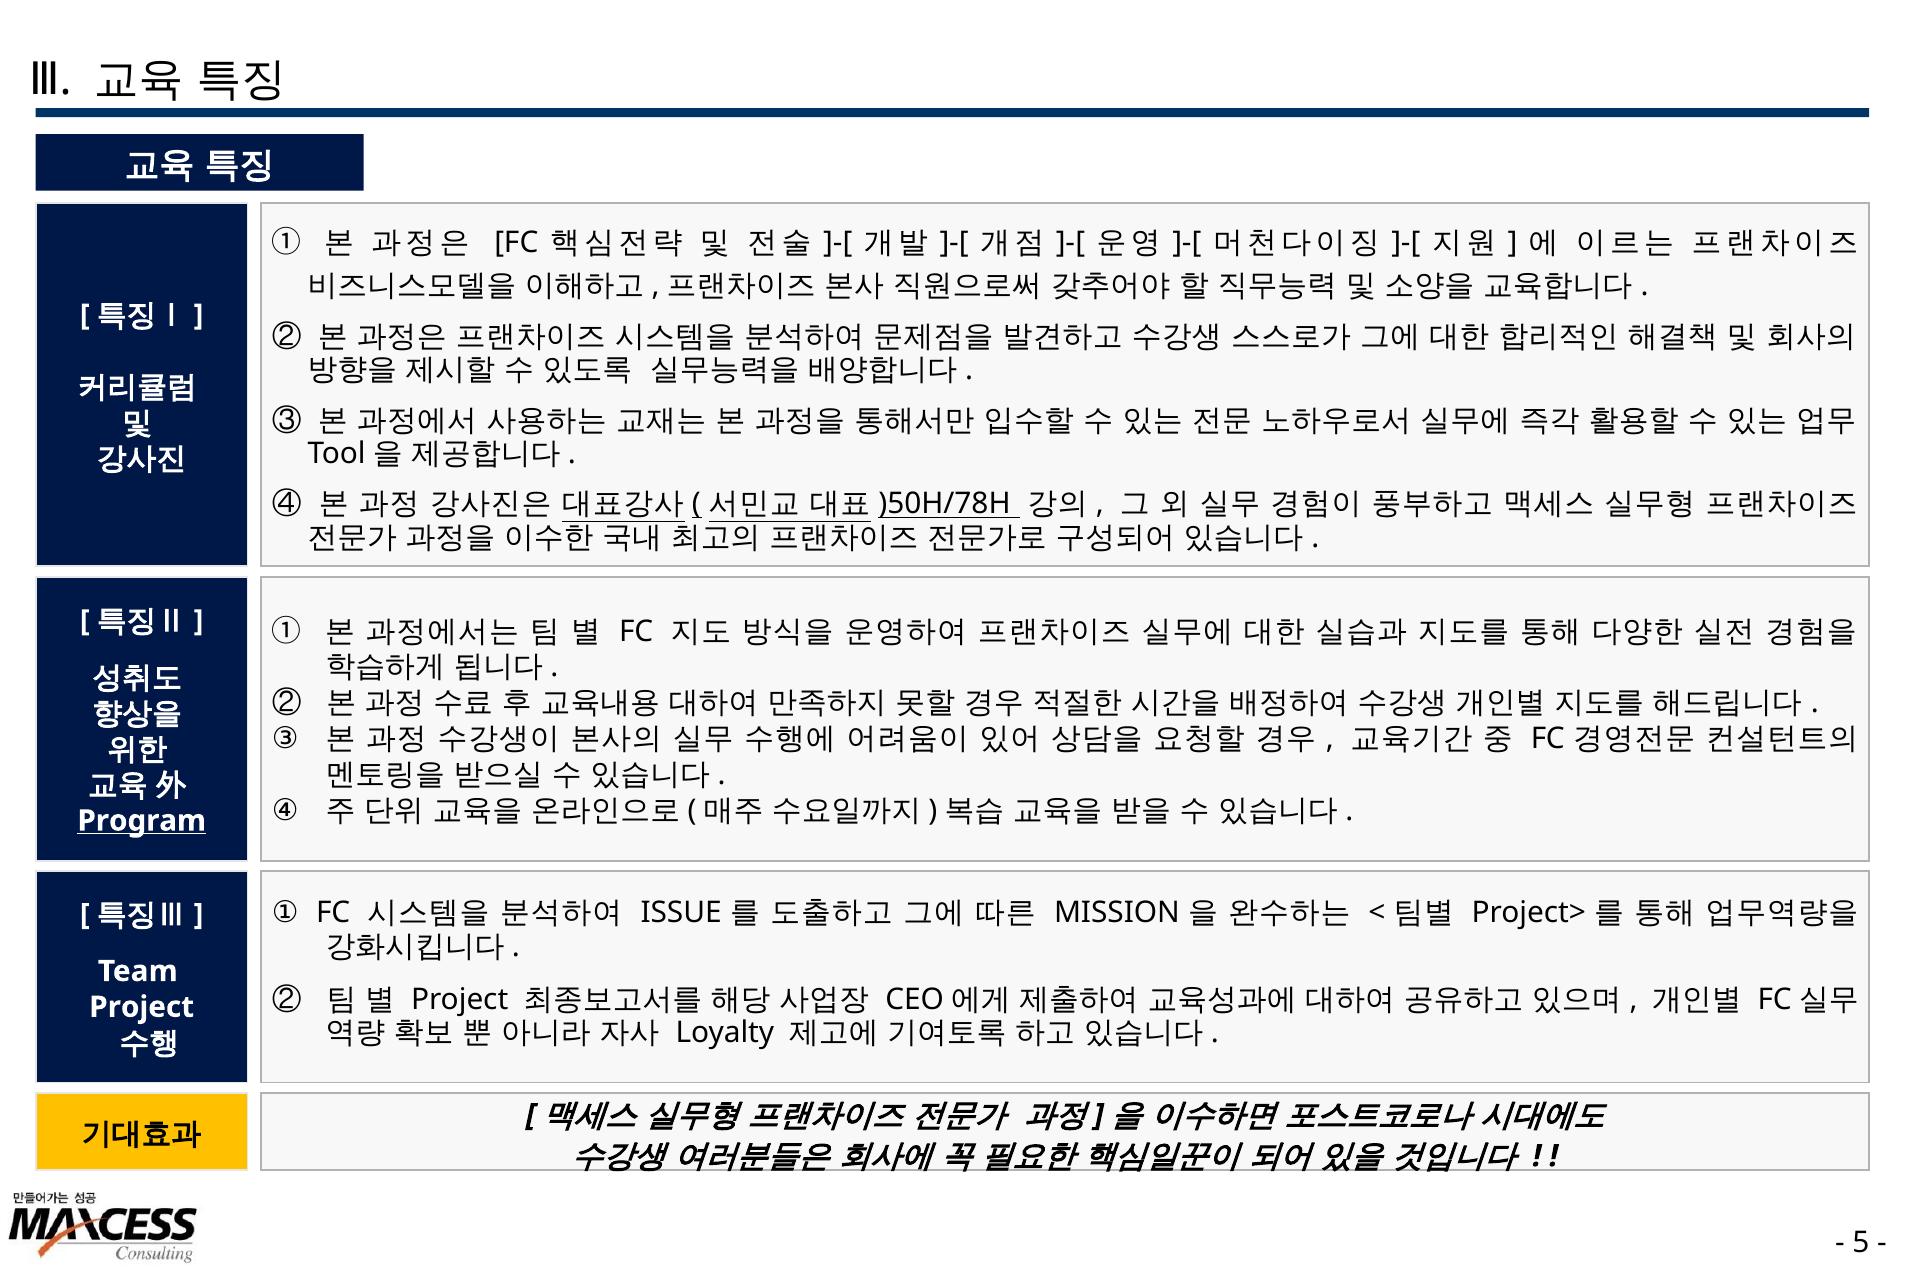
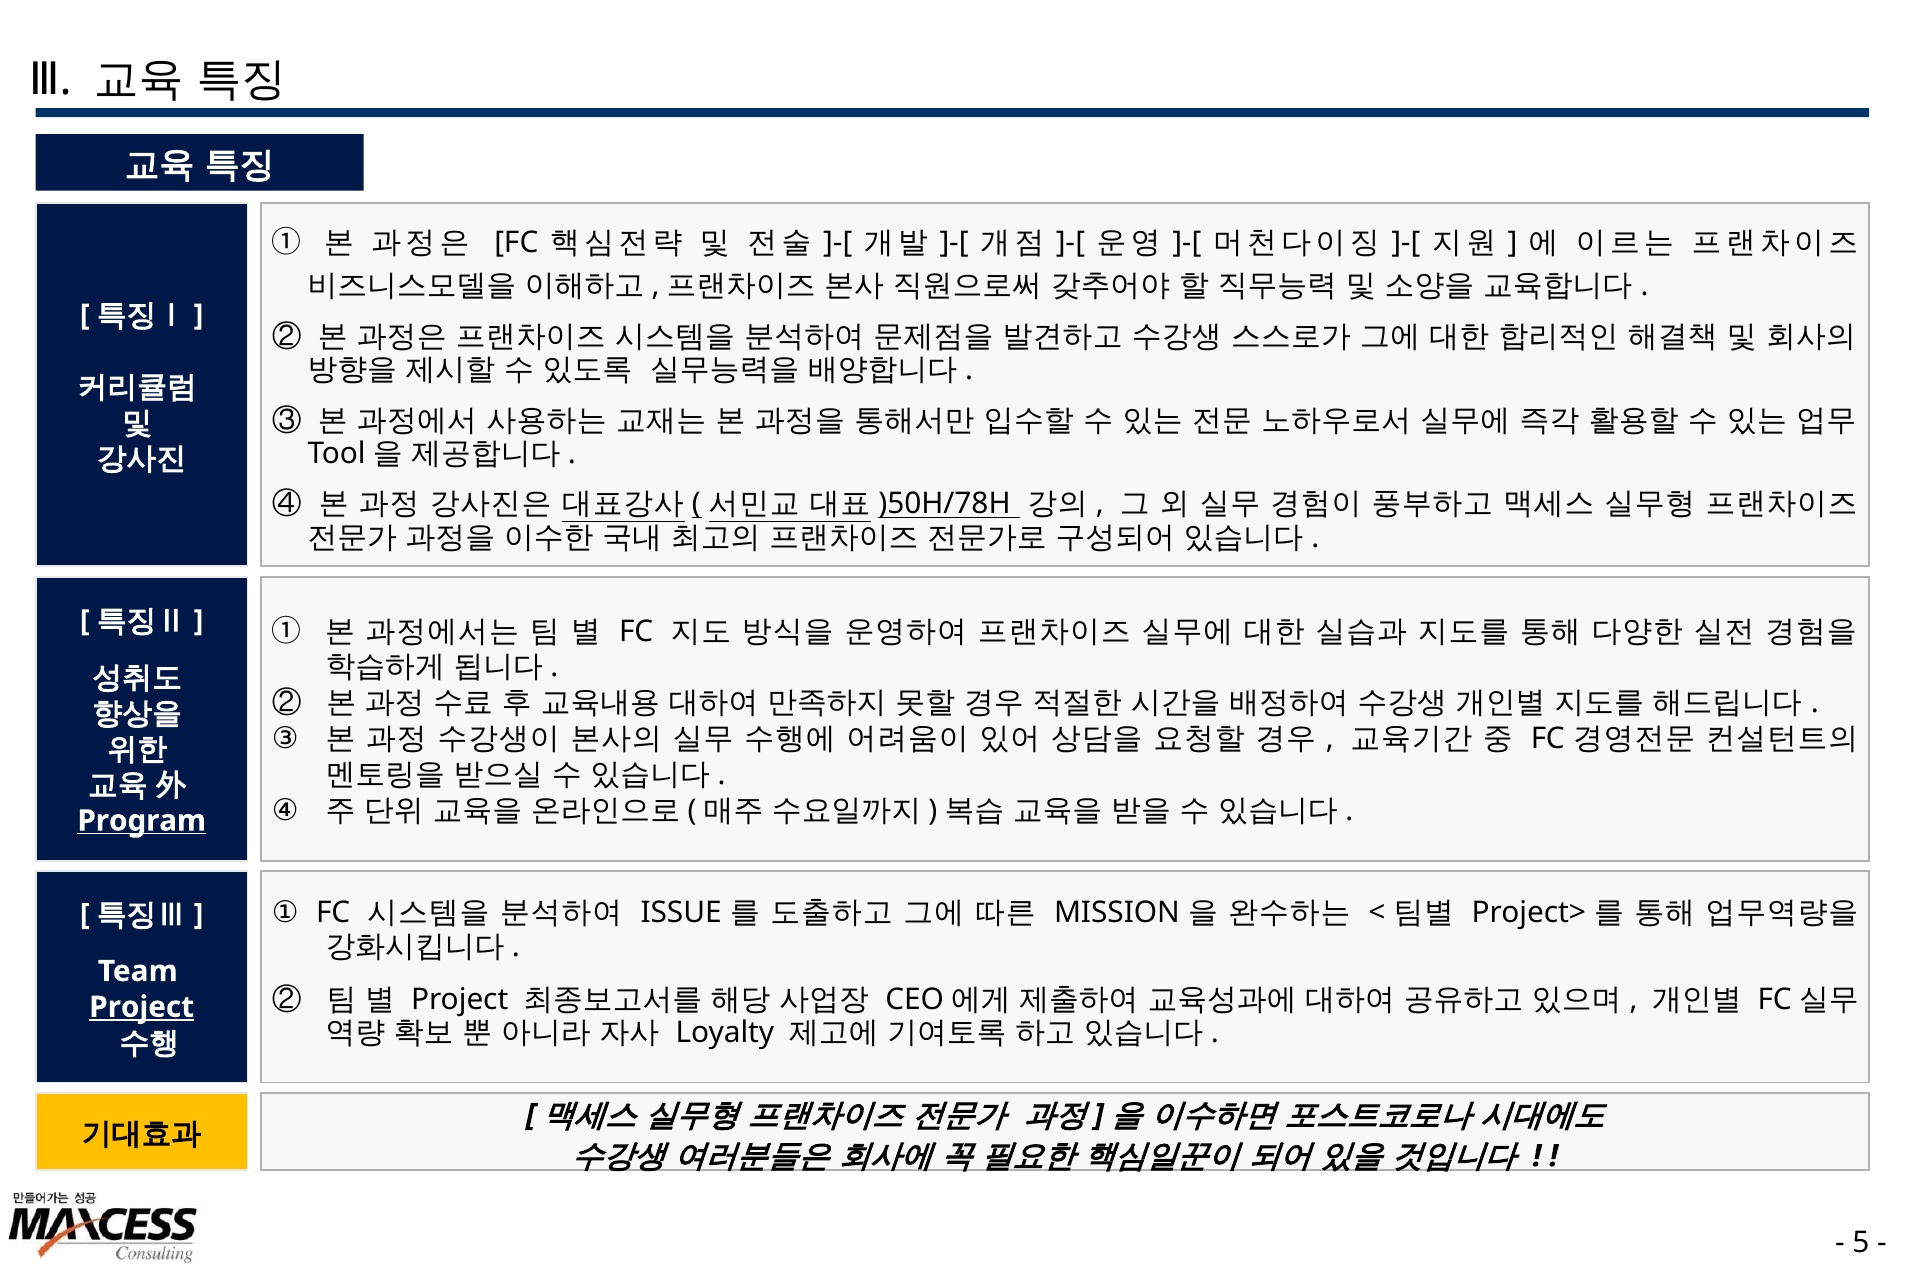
Project at (142, 1007) underline: none -> present
